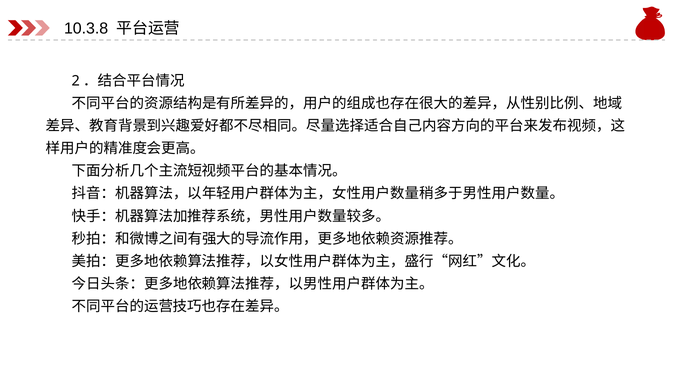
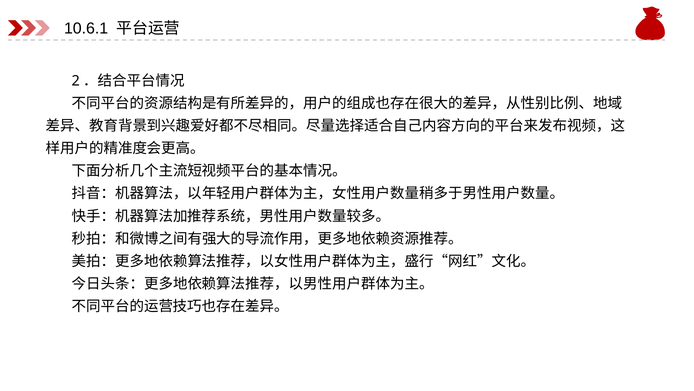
10.3.8: 10.3.8 -> 10.6.1
